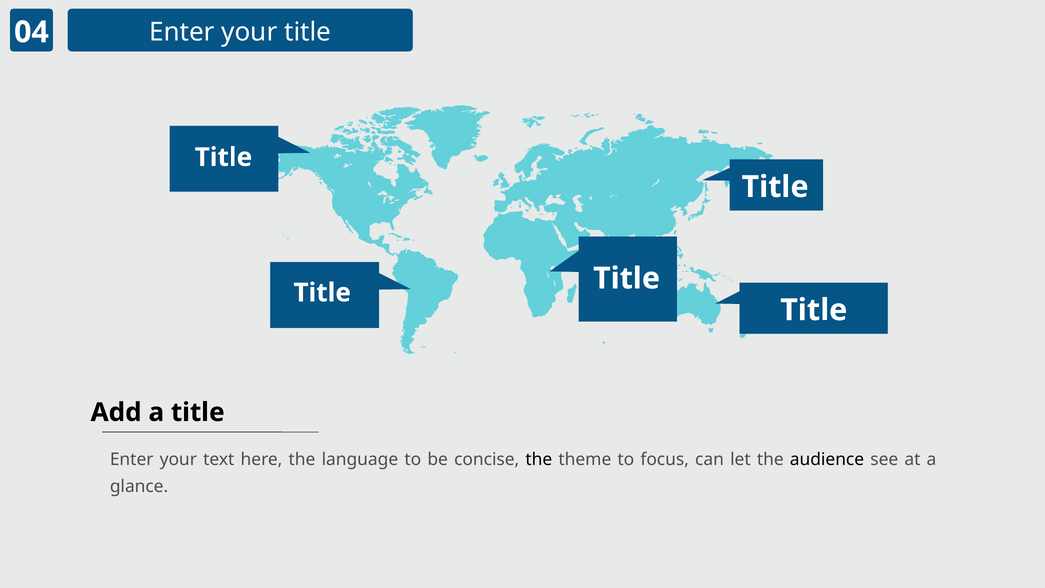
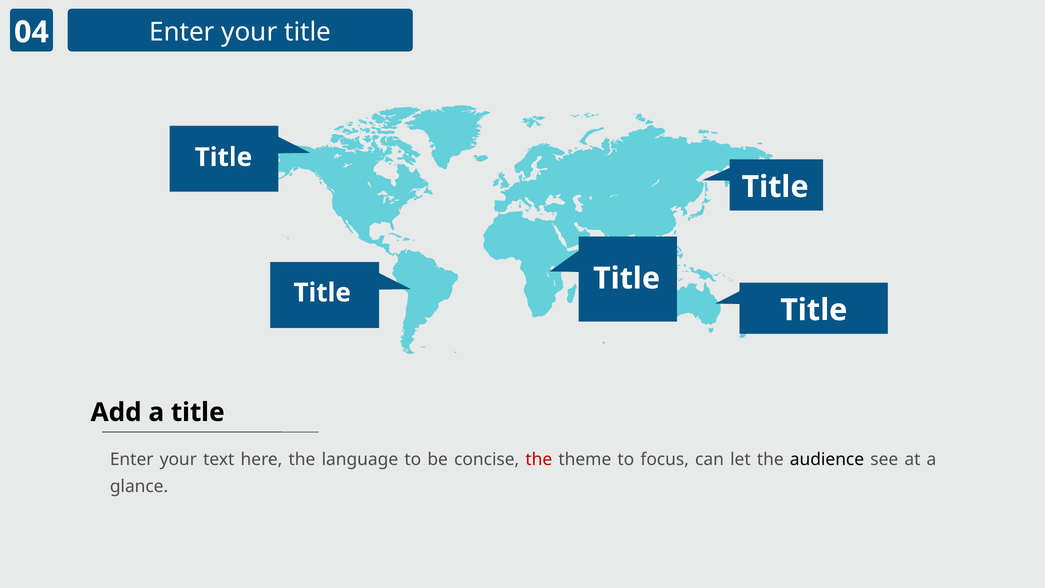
the at (539, 459) colour: black -> red
